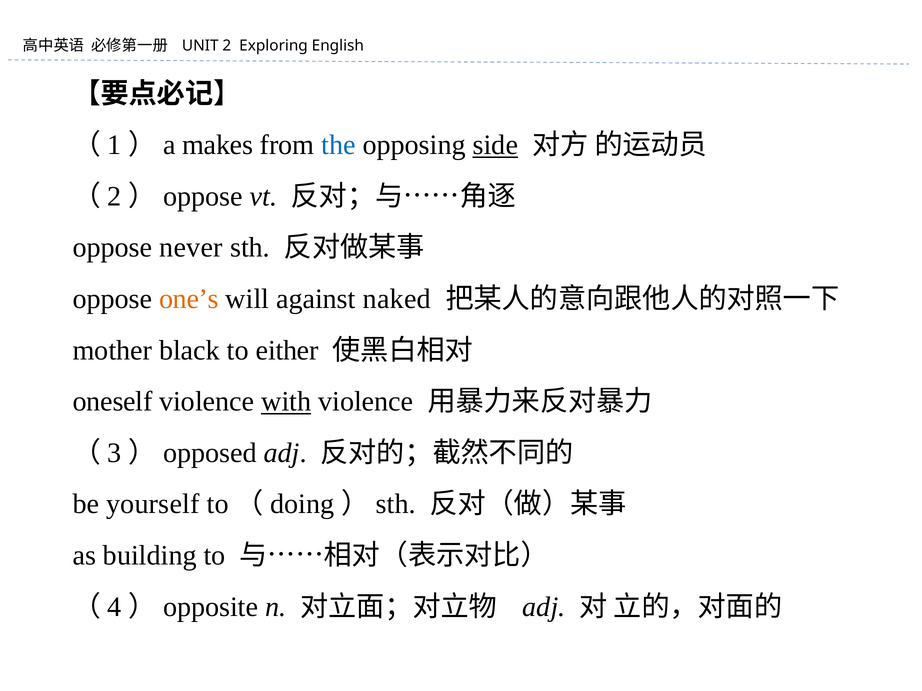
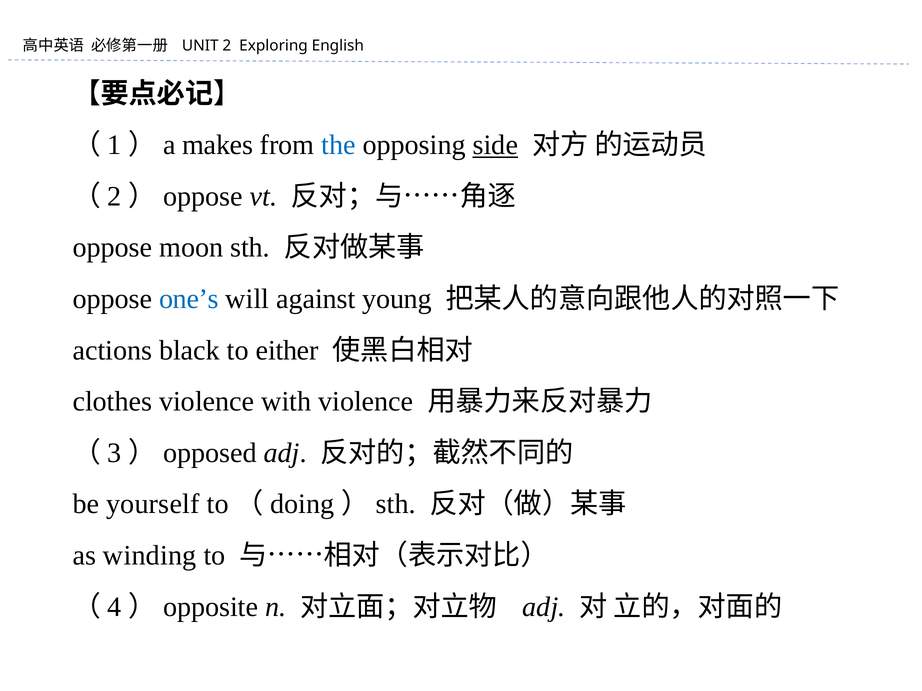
never: never -> moon
one’s colour: orange -> blue
naked: naked -> young
mother: mother -> actions
oneself: oneself -> clothes
with underline: present -> none
building: building -> winding
